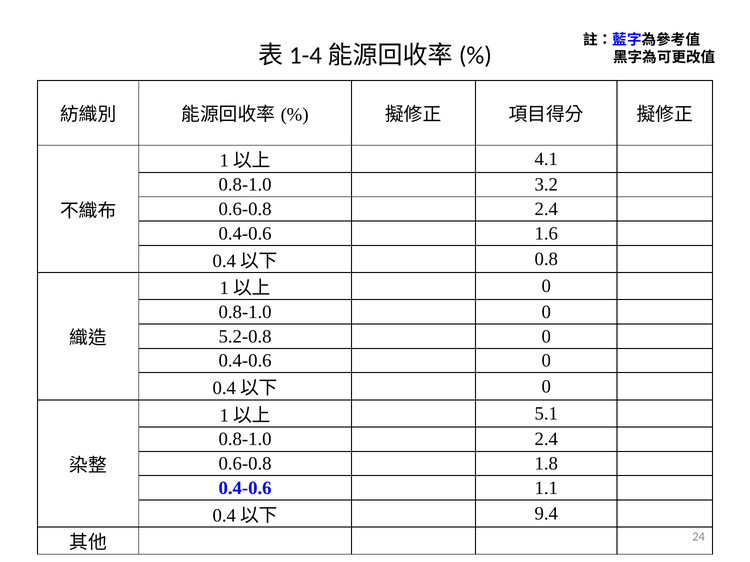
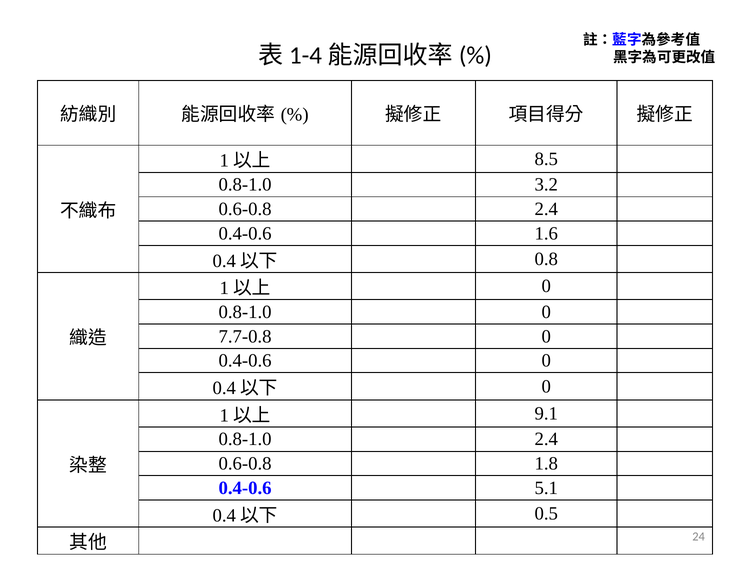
4.1: 4.1 -> 8.5
5.2-0.8: 5.2-0.8 -> 7.7-0.8
5.1: 5.1 -> 9.1
1.1: 1.1 -> 5.1
9.4: 9.4 -> 0.5
